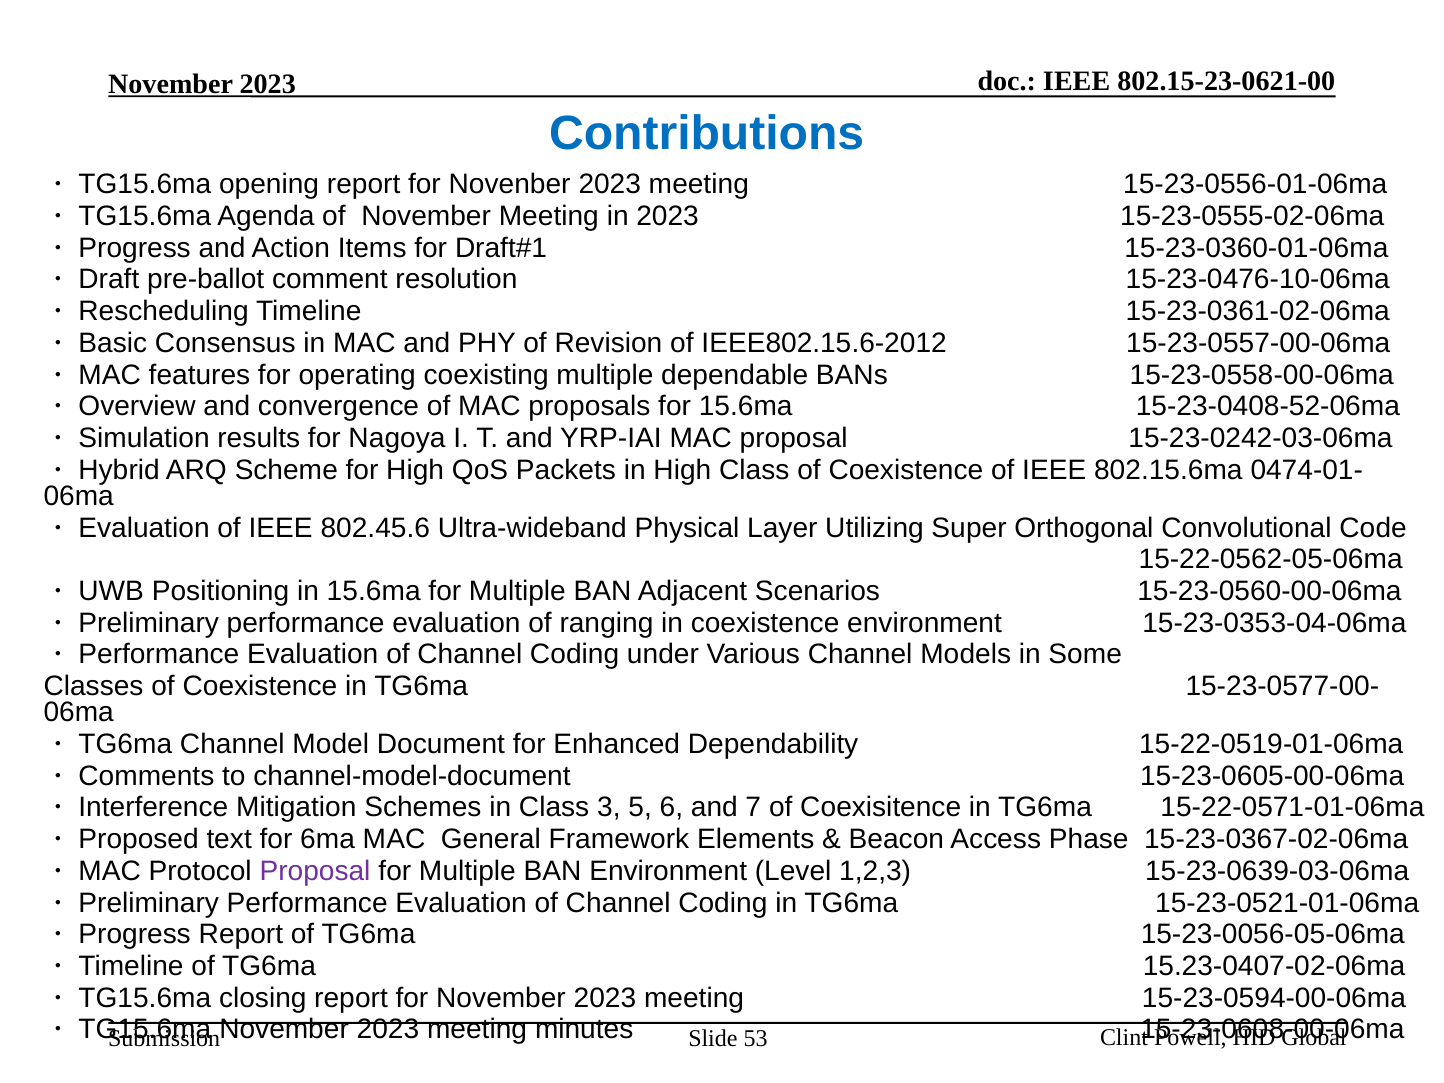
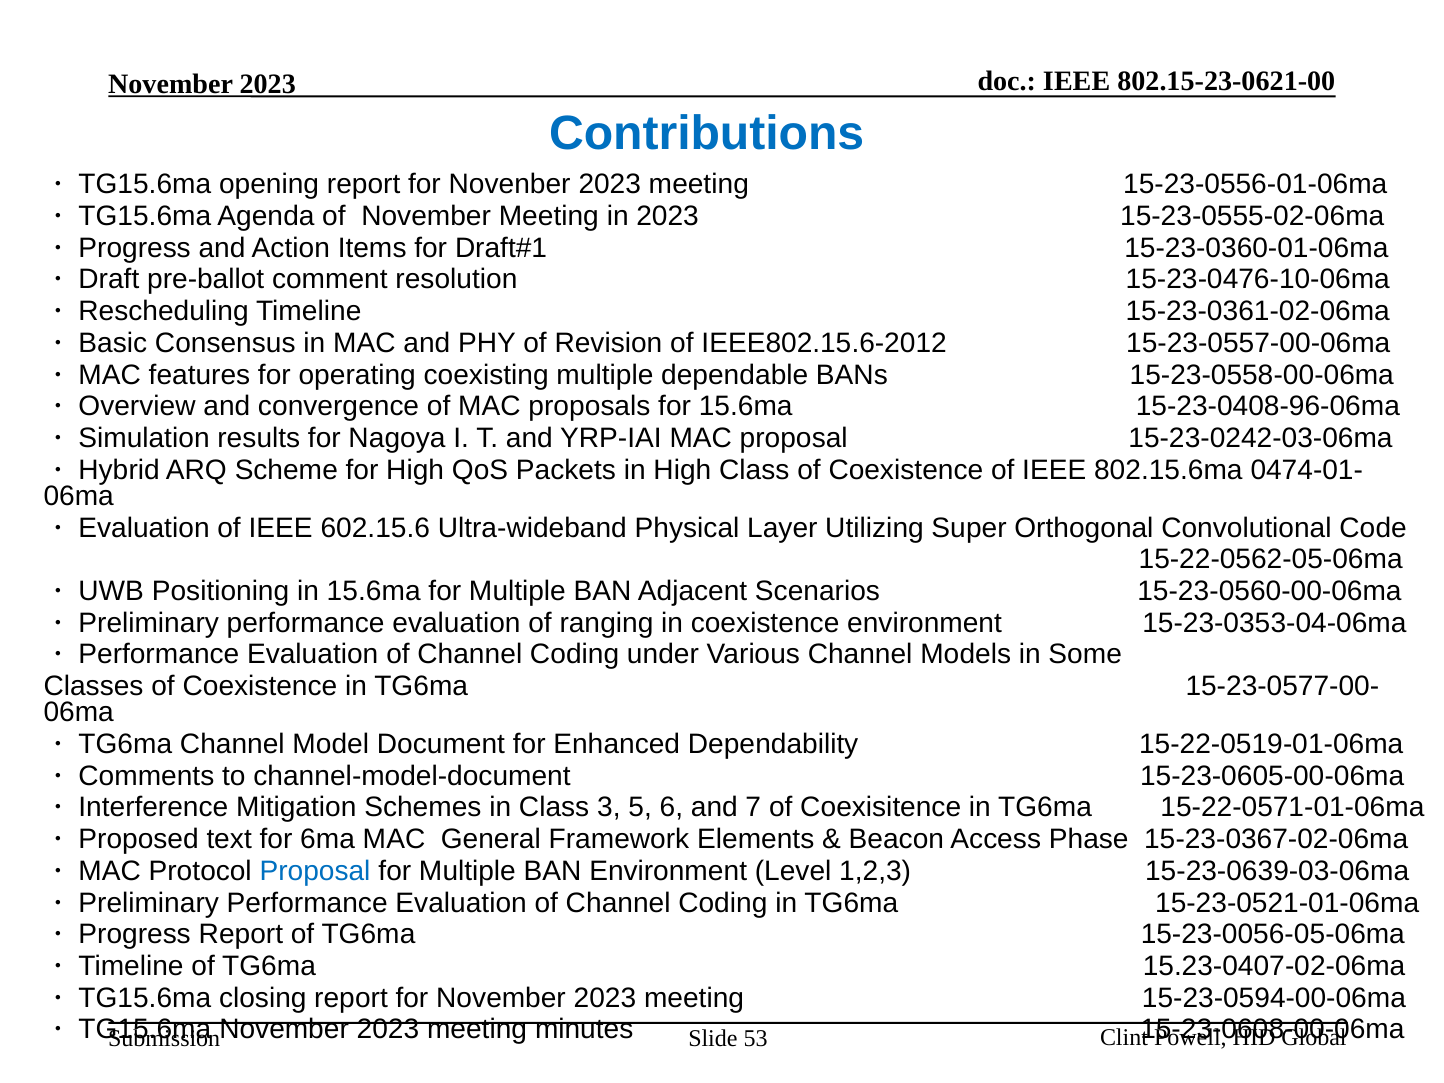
15-23-0408-52-06ma: 15-23-0408-52-06ma -> 15-23-0408-96-06ma
802.45.6: 802.45.6 -> 602.15.6
Proposal at (315, 871) colour: purple -> blue
